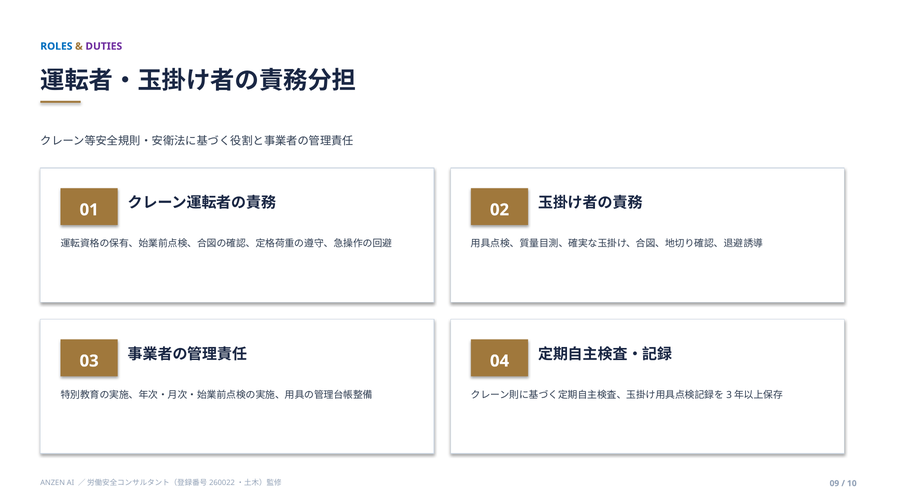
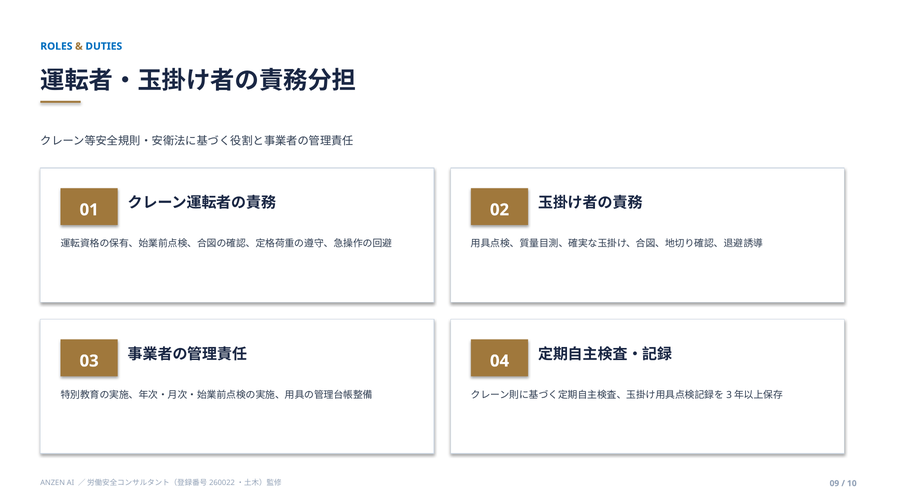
DUTIES colour: purple -> blue
